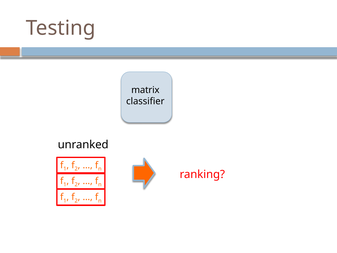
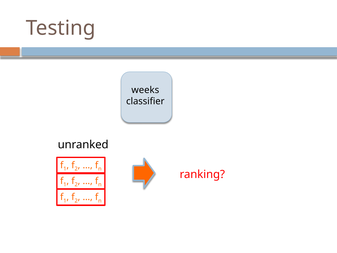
matrix: matrix -> weeks
